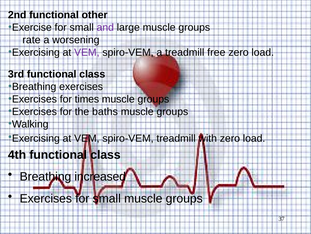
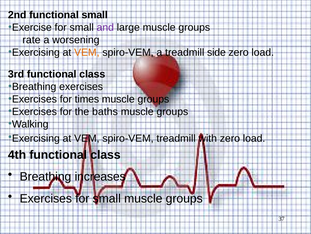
functional other: other -> small
VEM at (87, 52) colour: purple -> orange
free: free -> side
increased: increased -> increases
